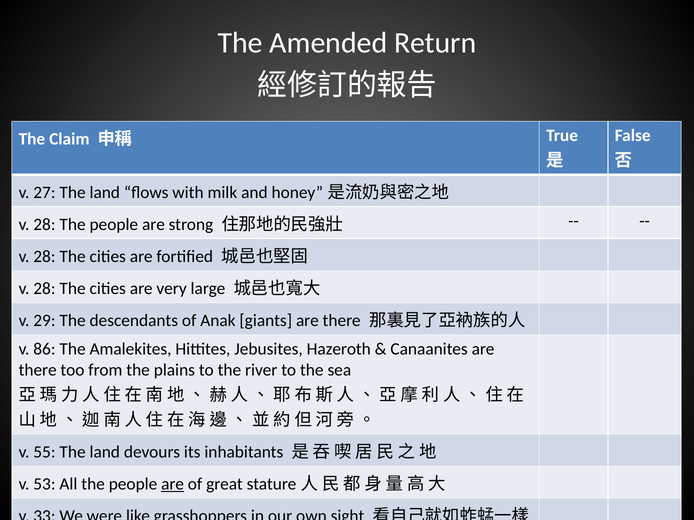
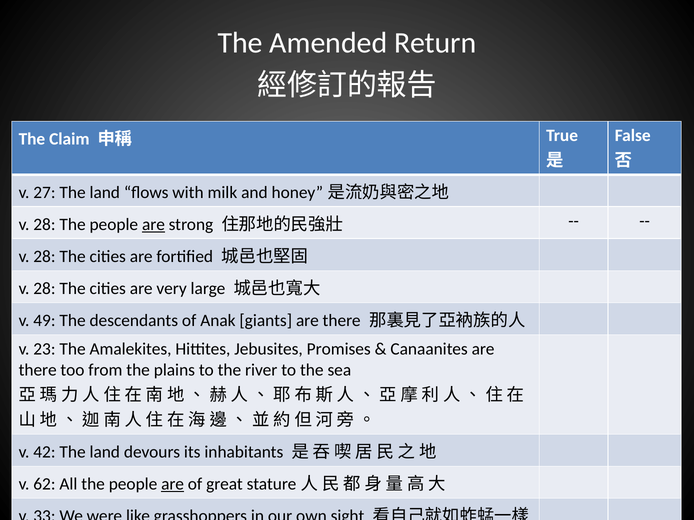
are at (153, 225) underline: none -> present
29: 29 -> 49
86: 86 -> 23
Hazeroth: Hazeroth -> Promises
55: 55 -> 42
53: 53 -> 62
